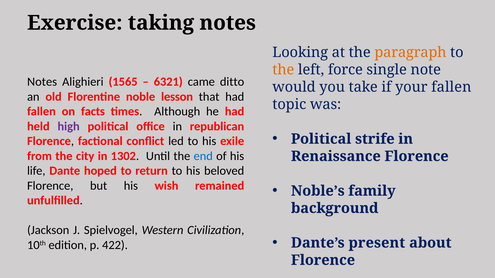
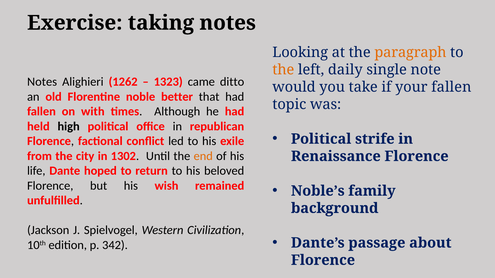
force: force -> daily
1565: 1565 -> 1262
6321: 6321 -> 1323
lesson: lesson -> better
facts: facts -> with
high colour: purple -> black
end colour: blue -> orange
present: present -> passage
422: 422 -> 342
